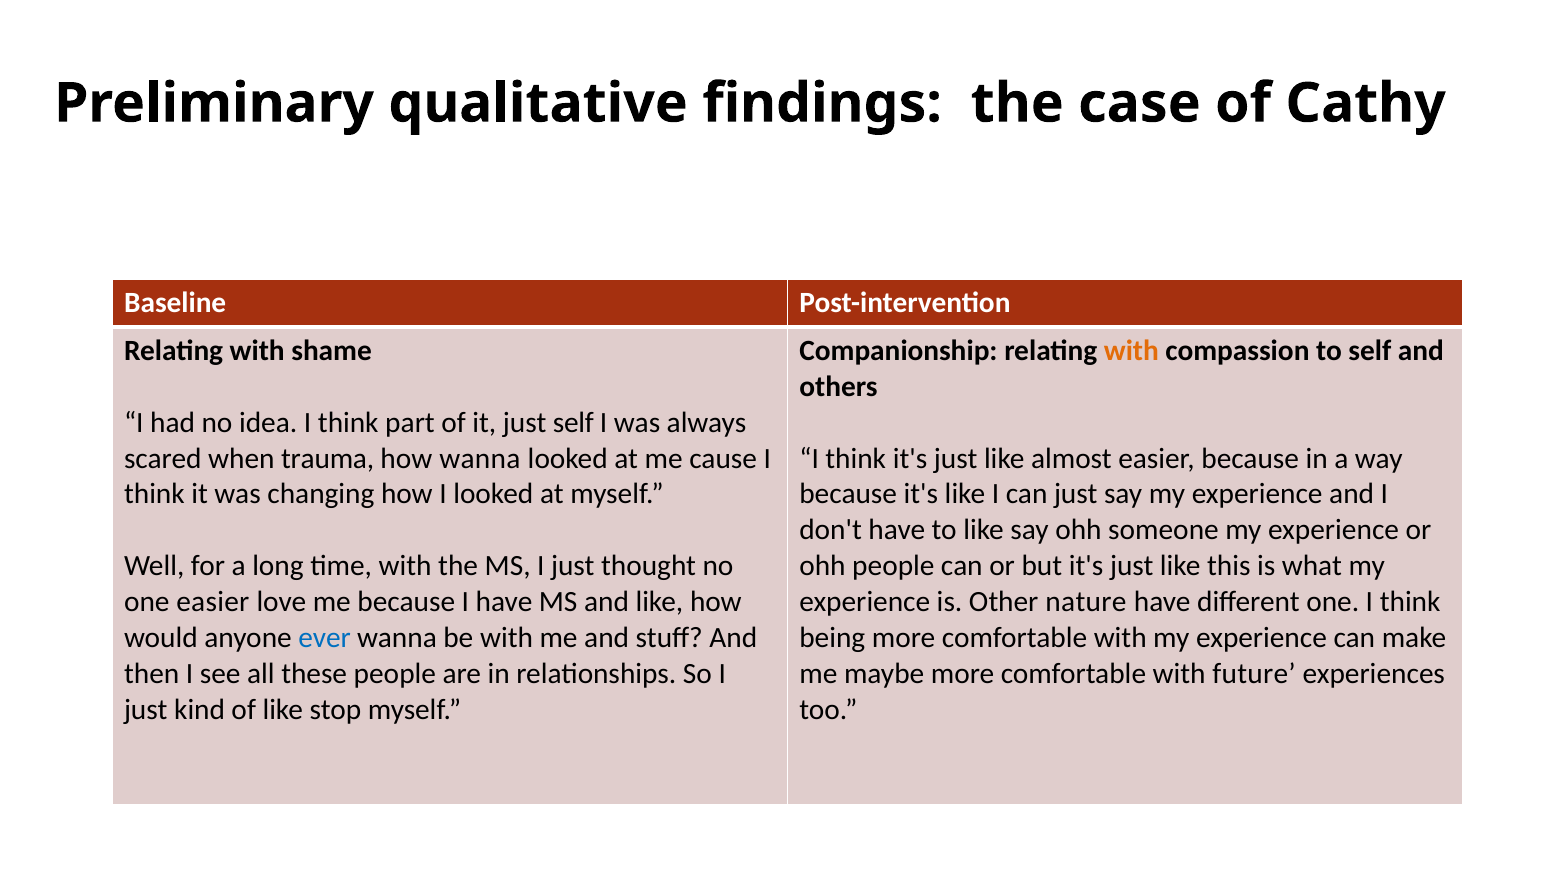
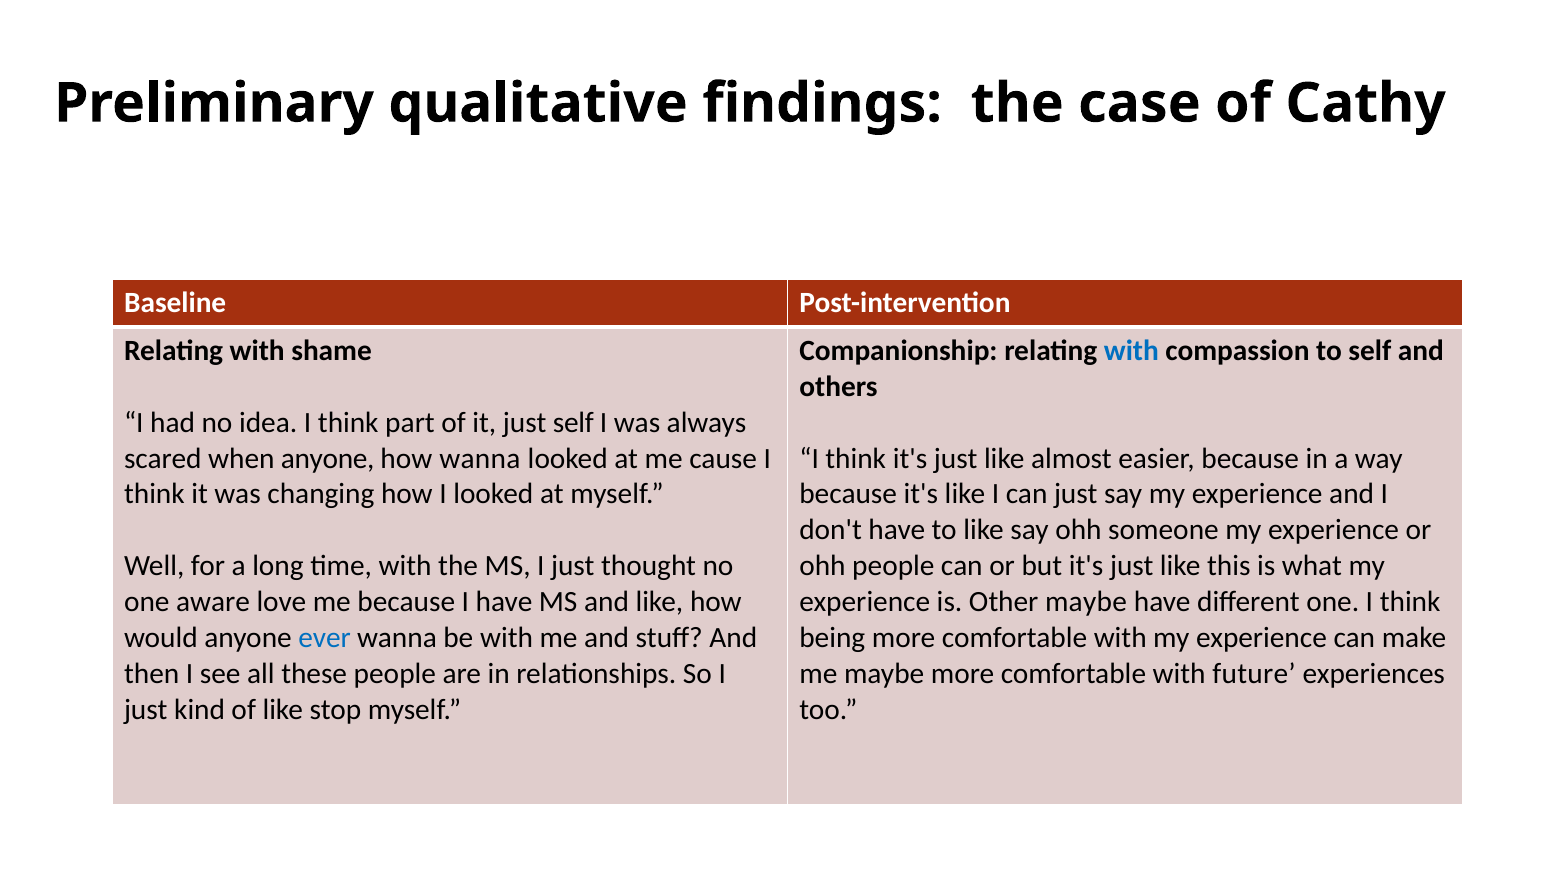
with at (1131, 351) colour: orange -> blue
when trauma: trauma -> anyone
one easier: easier -> aware
Other nature: nature -> maybe
